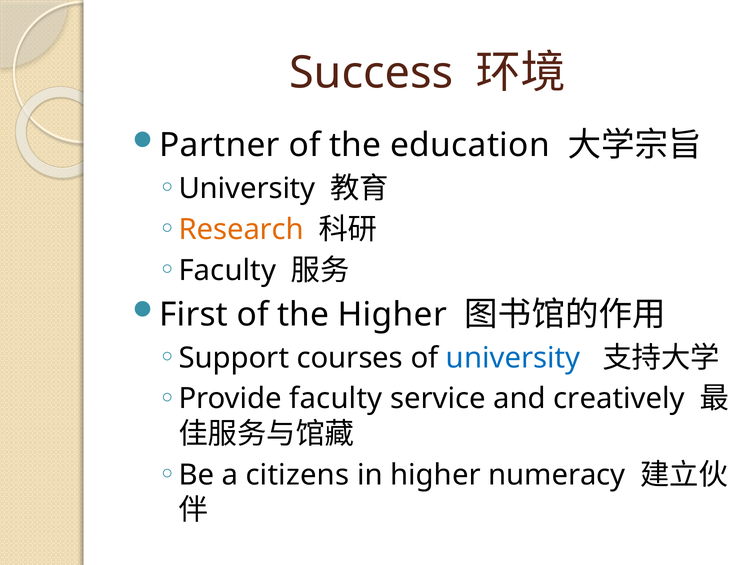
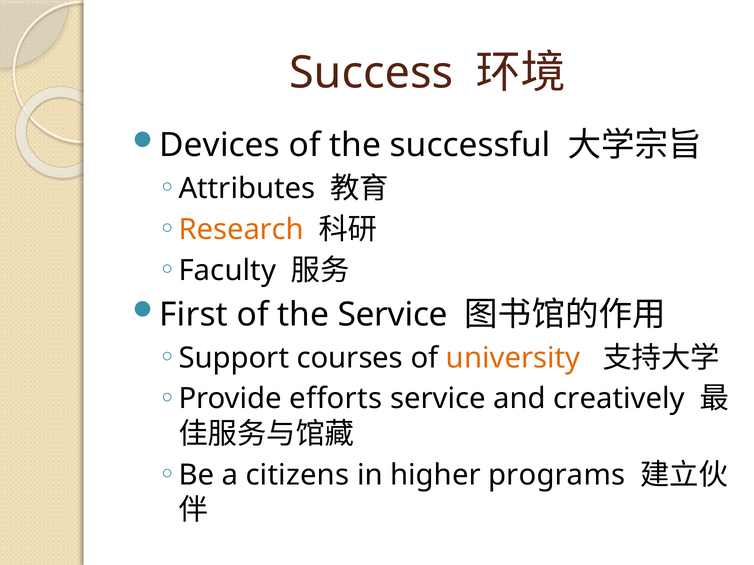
Partner: Partner -> Devices
education: education -> successful
University at (247, 189): University -> Attributes
the Higher: Higher -> Service
university at (513, 358) colour: blue -> orange
Provide faculty: faculty -> efforts
numeracy: numeracy -> programs
